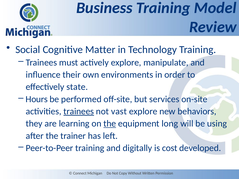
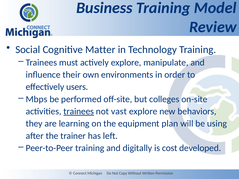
state: state -> users
Hours: Hours -> Mbps
services: services -> colleges
the at (110, 124) underline: present -> none
long: long -> plan
